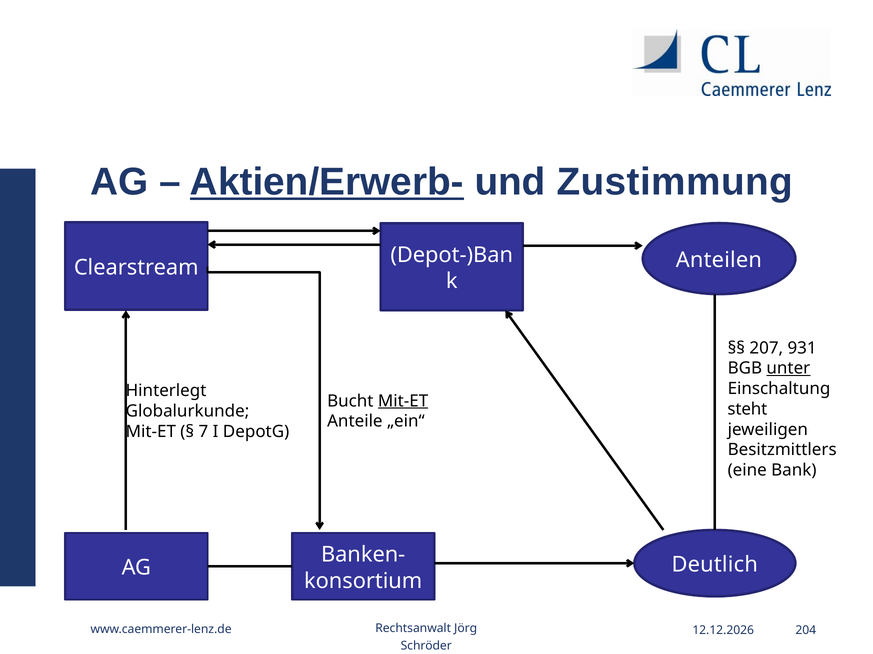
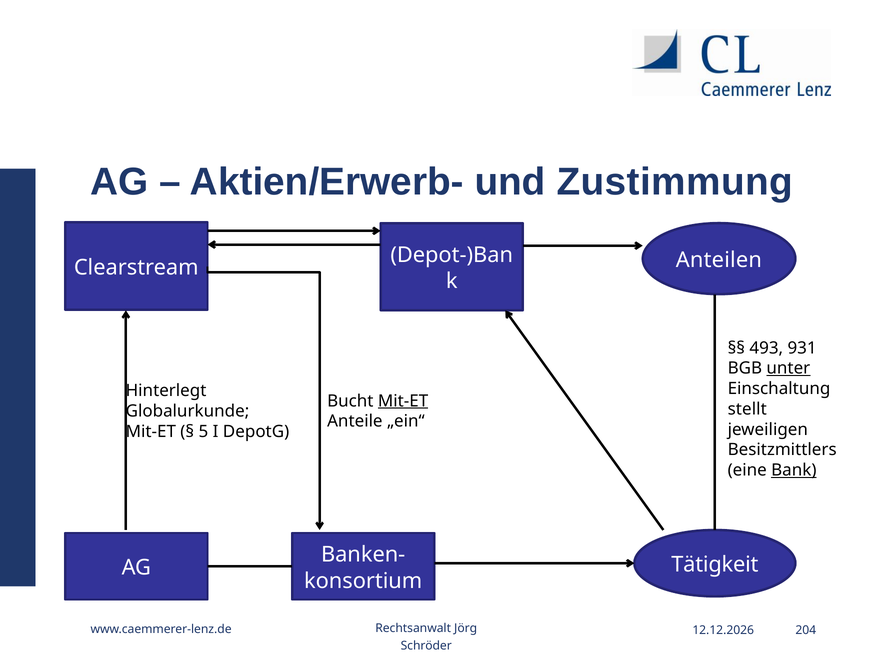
Aktien/Erwerb- underline: present -> none
207: 207 -> 493
steht: steht -> stellt
7: 7 -> 5
Bank underline: none -> present
Deutlich: Deutlich -> Tätigkeit
